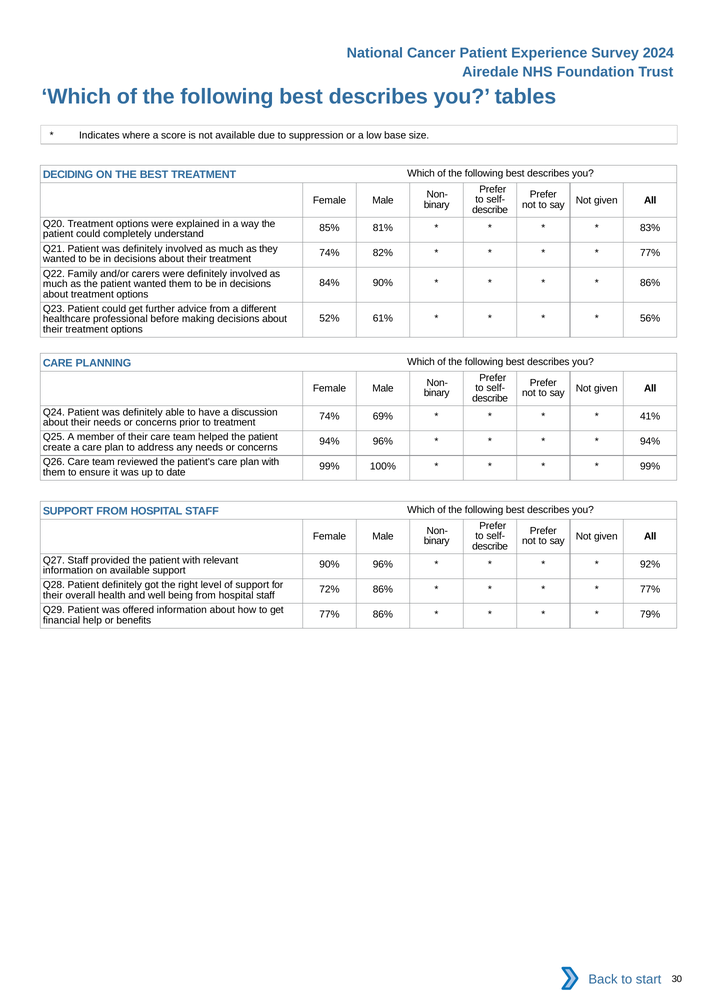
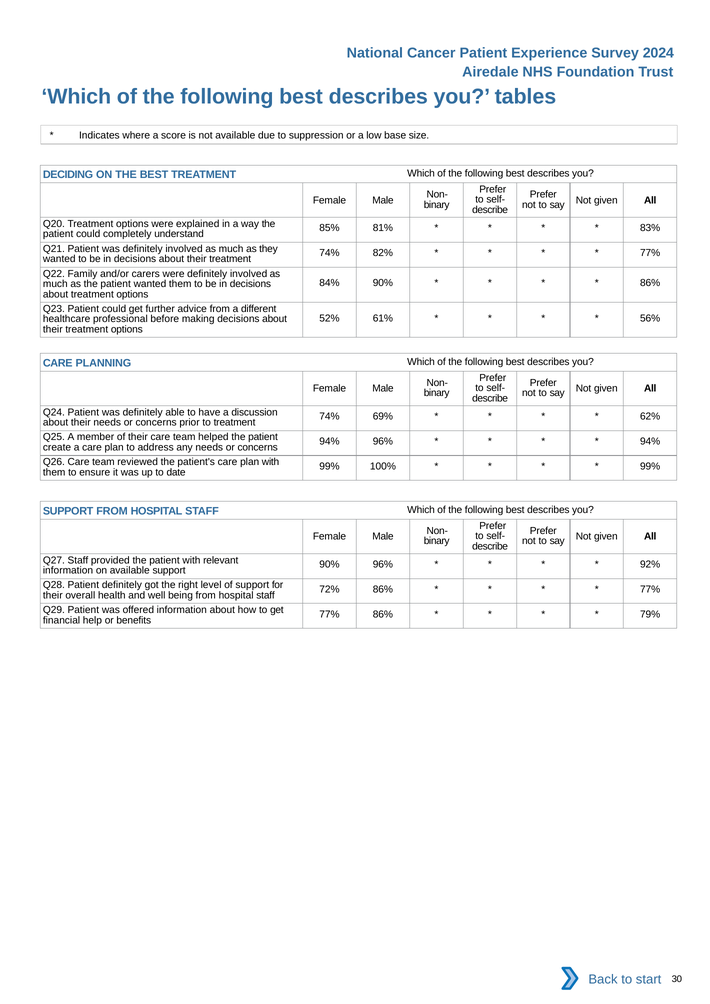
41%: 41% -> 62%
